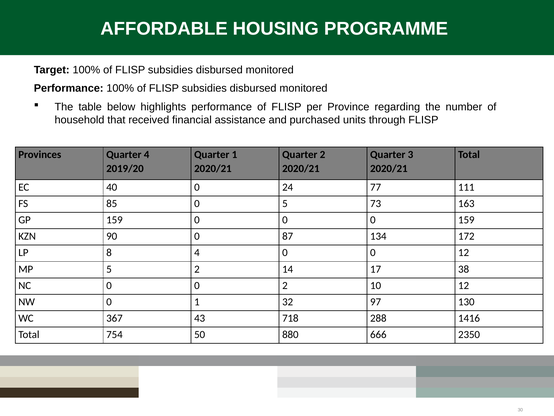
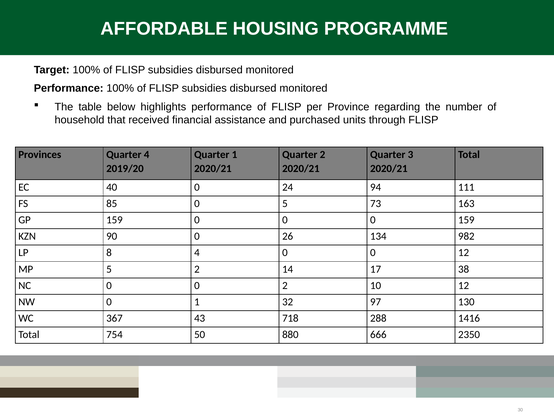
77: 77 -> 94
87: 87 -> 26
172: 172 -> 982
